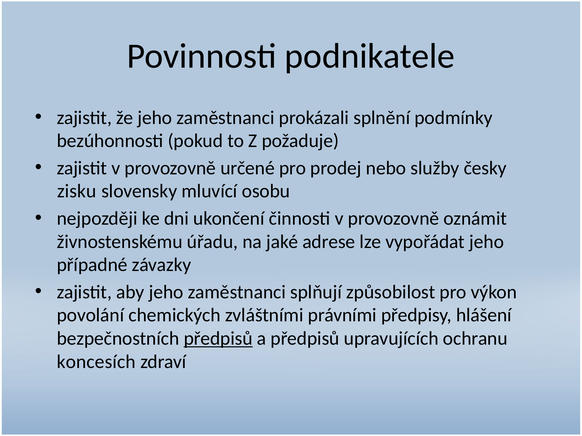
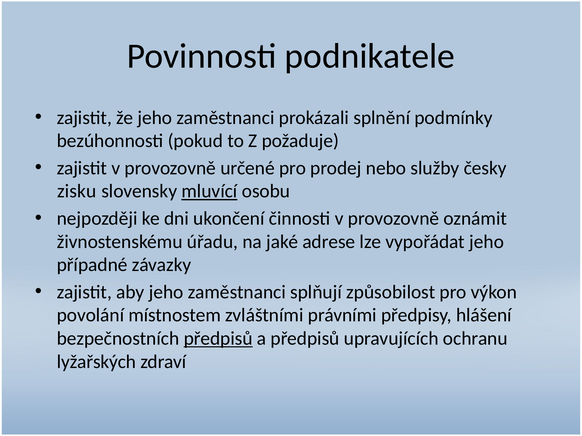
mluvící underline: none -> present
chemických: chemických -> místnostem
koncesích: koncesích -> lyžařských
